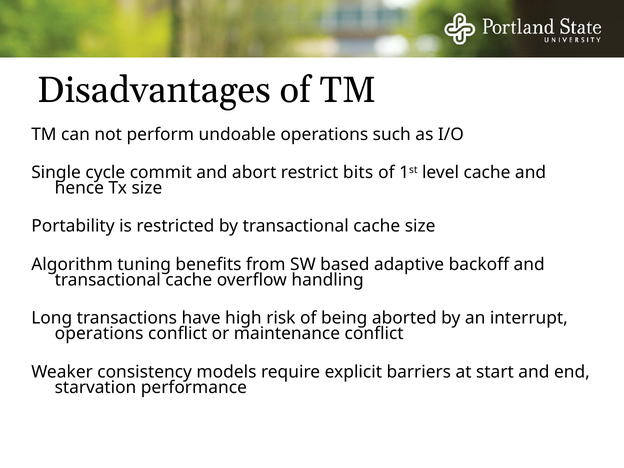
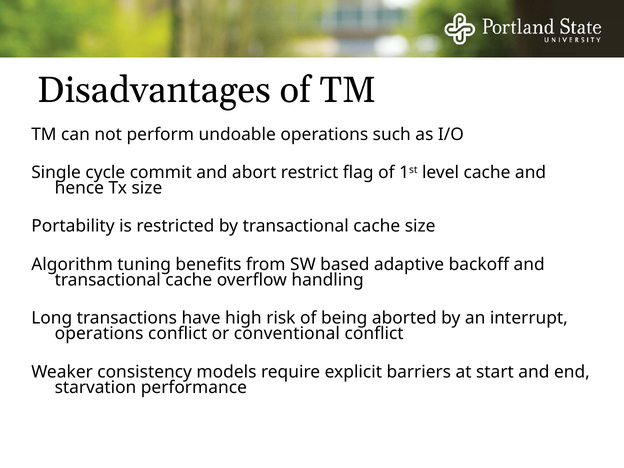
bits: bits -> flag
maintenance: maintenance -> conventional
